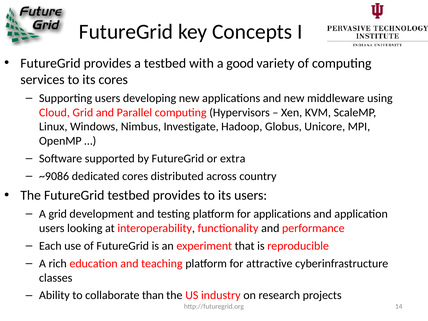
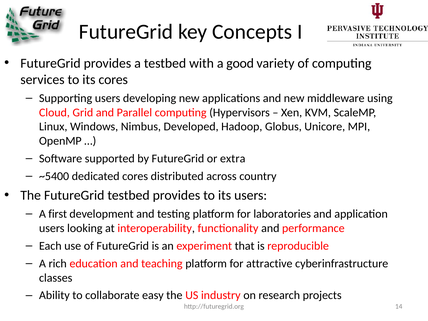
Investigate: Investigate -> Developed
~9086: ~9086 -> ~5400
A grid: grid -> first
for applications: applications -> laboratories
than: than -> easy
